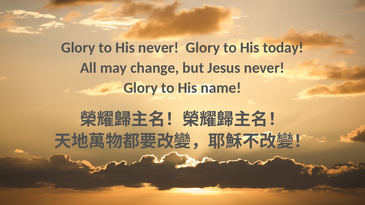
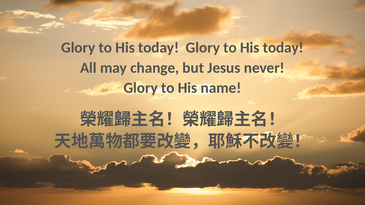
never at (159, 48): never -> today
